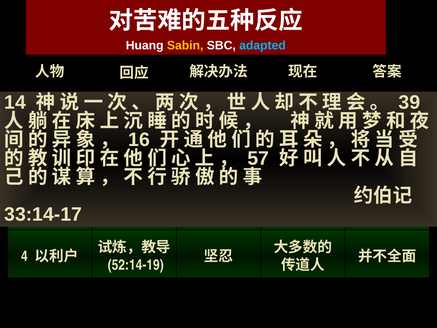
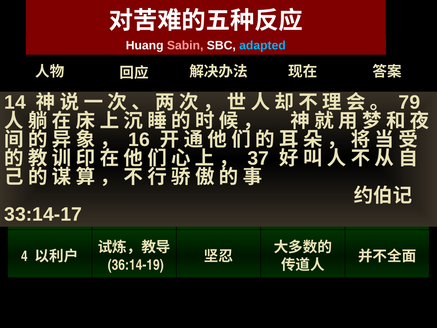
Sabin colour: yellow -> pink
39: 39 -> 79
57: 57 -> 37
52:14-19: 52:14-19 -> 36:14-19
